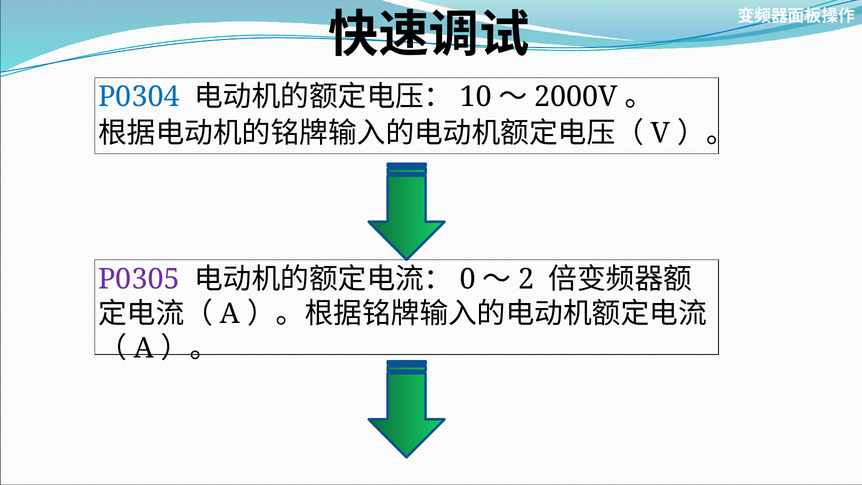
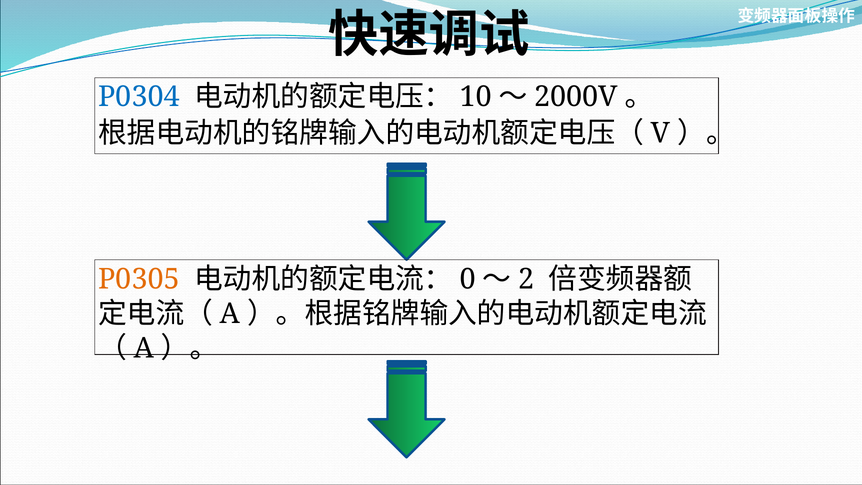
P0305 colour: purple -> orange
